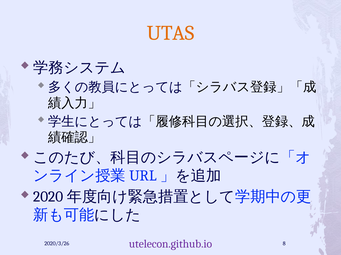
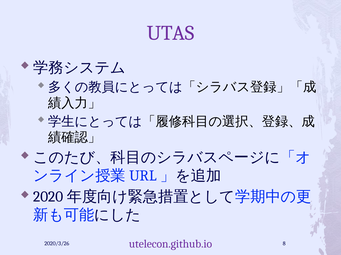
UTAS colour: orange -> purple
